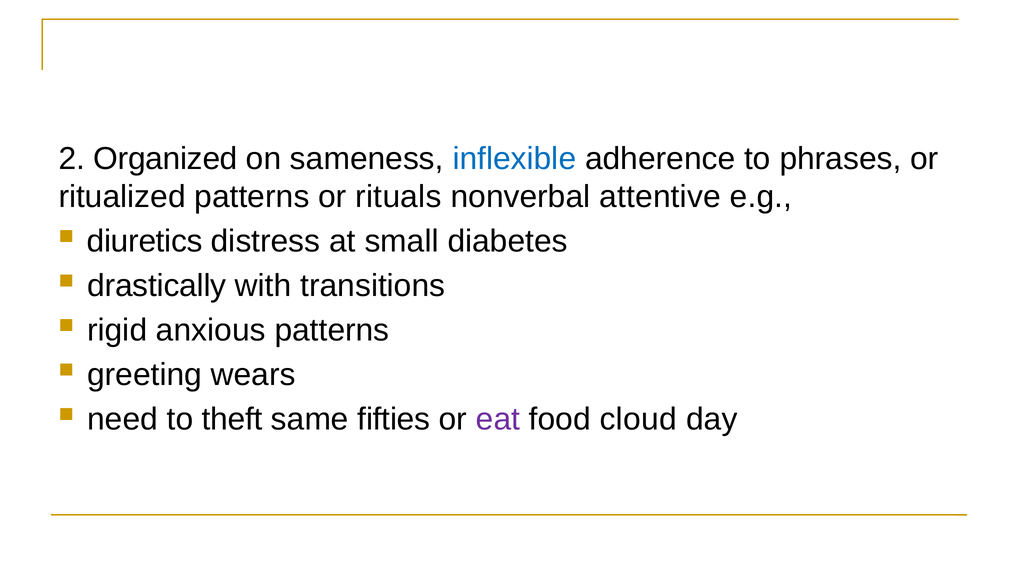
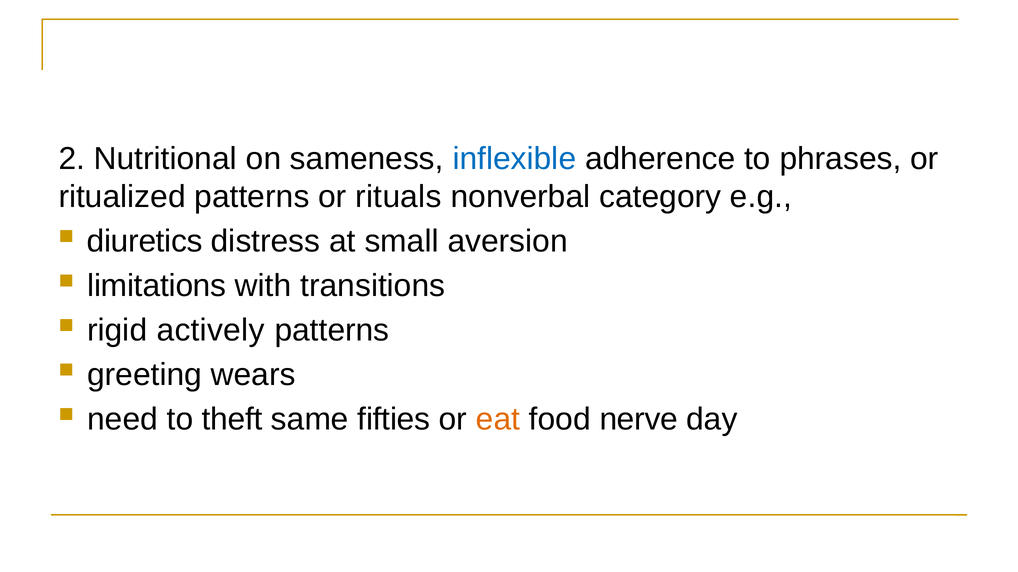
Organized: Organized -> Nutritional
attentive: attentive -> category
diabetes: diabetes -> aversion
drastically: drastically -> limitations
anxious: anxious -> actively
eat colour: purple -> orange
cloud: cloud -> nerve
